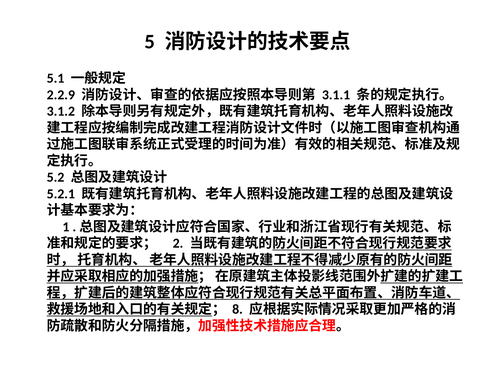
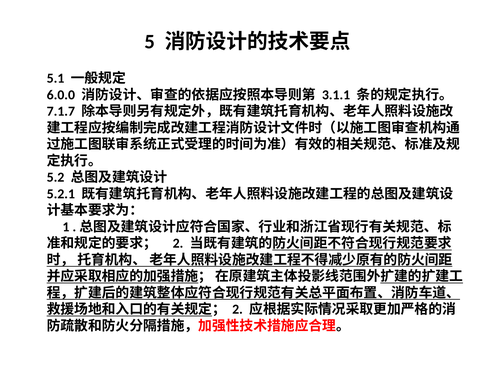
2.2.9: 2.2.9 -> 6.0.0
3.1.2: 3.1.2 -> 7.1.7
8 at (238, 310): 8 -> 2
